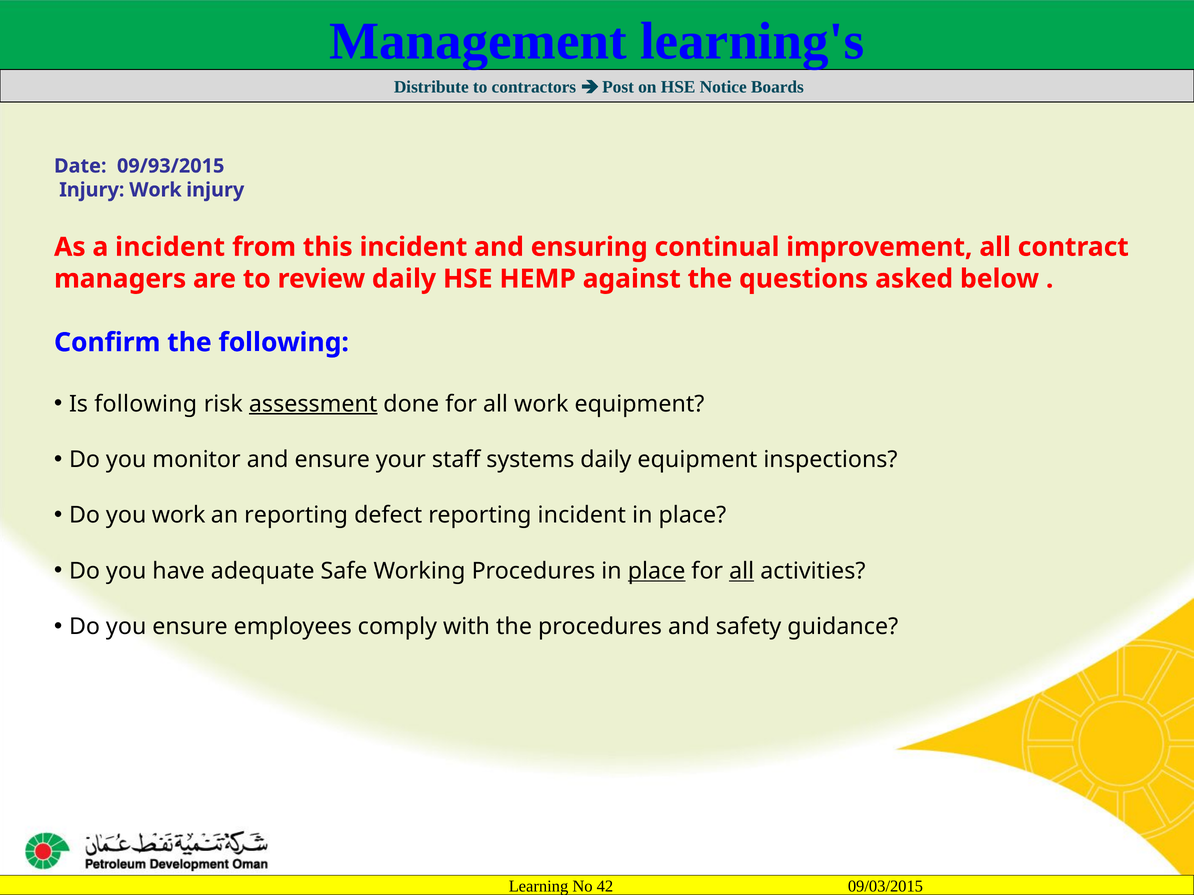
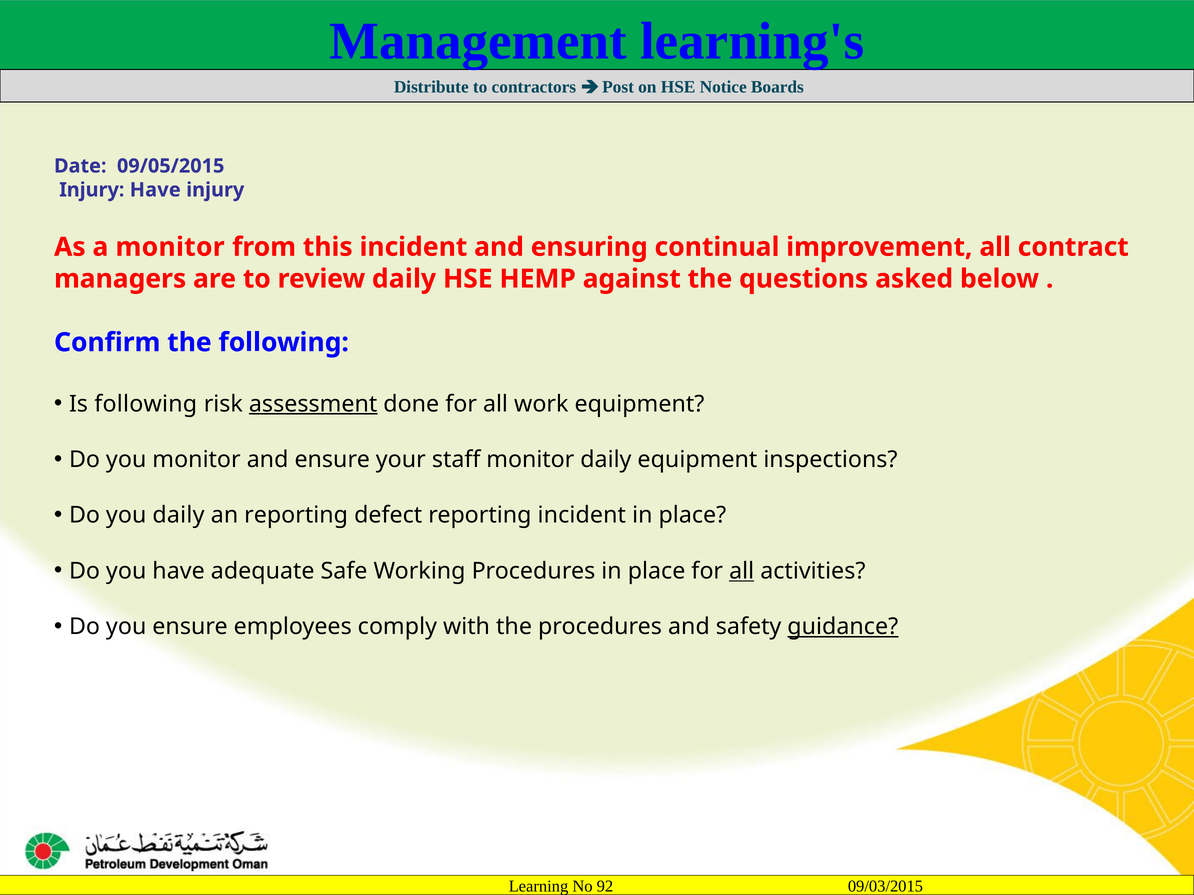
09/93/2015: 09/93/2015 -> 09/05/2015
Injury Work: Work -> Have
a incident: incident -> monitor
staff systems: systems -> monitor
you work: work -> daily
place at (657, 571) underline: present -> none
guidance underline: none -> present
42: 42 -> 92
